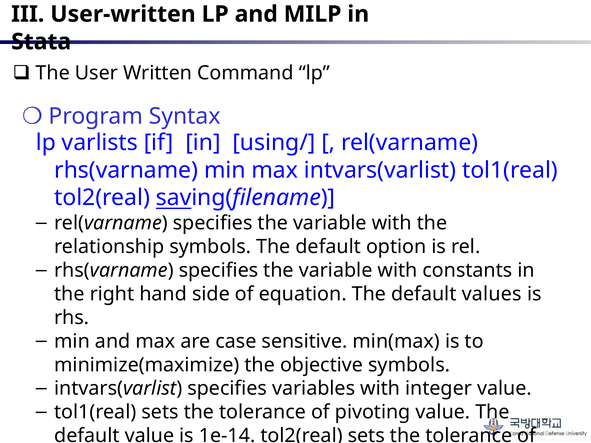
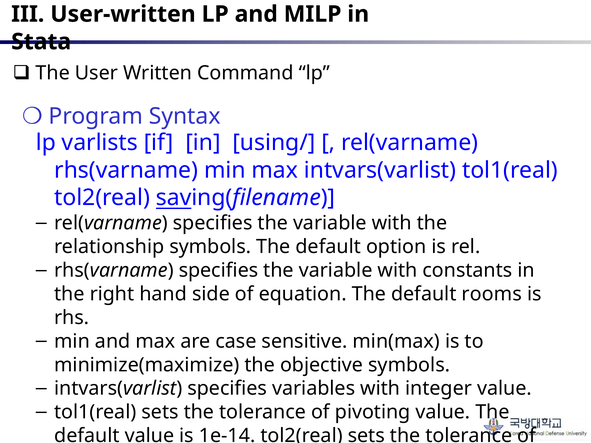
values: values -> rooms
